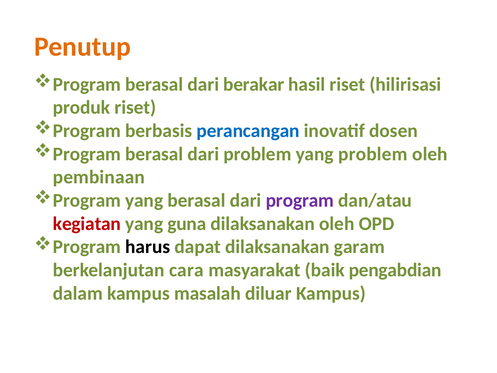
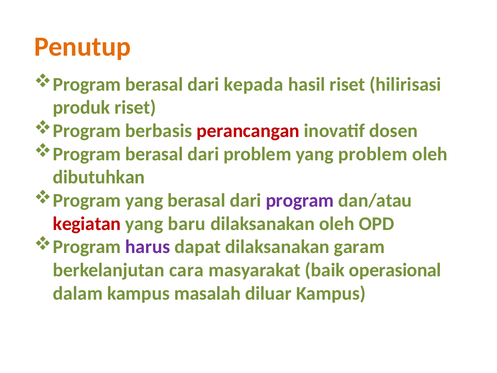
berakar: berakar -> kepada
perancangan colour: blue -> red
pembinaan: pembinaan -> dibutuhkan
guna: guna -> baru
harus colour: black -> purple
pengabdian: pengabdian -> operasional
